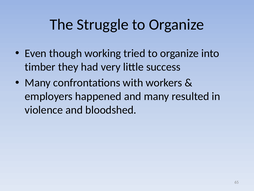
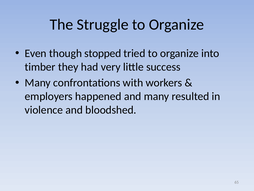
working: working -> stopped
